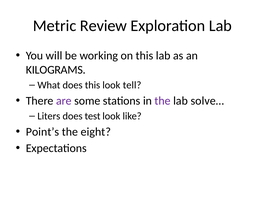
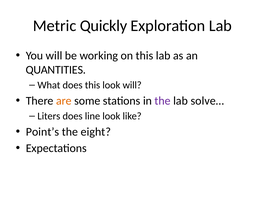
Review: Review -> Quickly
KILOGRAMS: KILOGRAMS -> QUANTITIES
look tell: tell -> will
are colour: purple -> orange
test: test -> line
